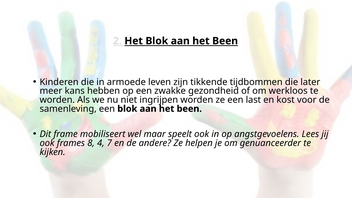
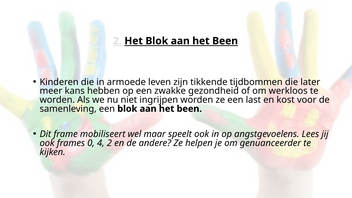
8: 8 -> 0
4 7: 7 -> 2
